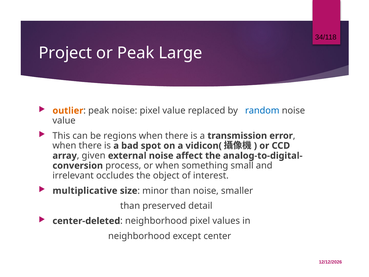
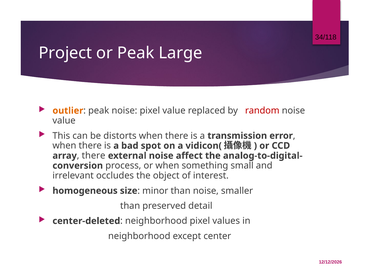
random colour: blue -> red
regions: regions -> distorts
given at (94, 156): given -> there
multiplicative: multiplicative -> homogeneous
